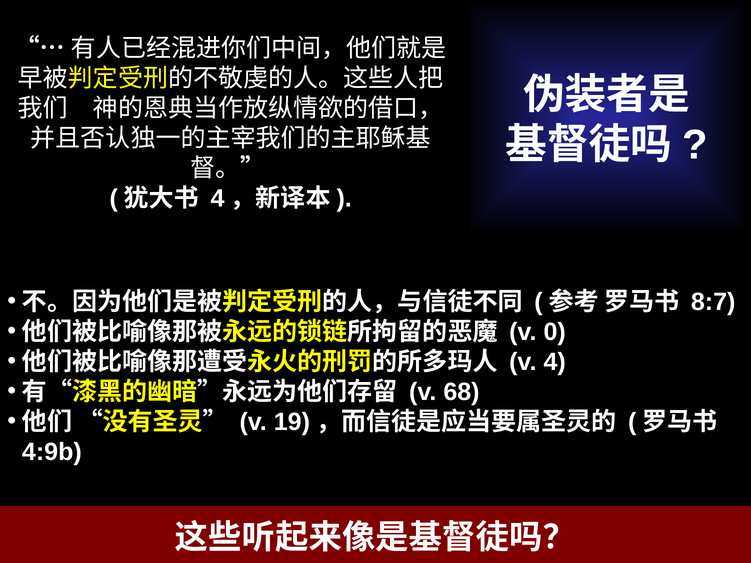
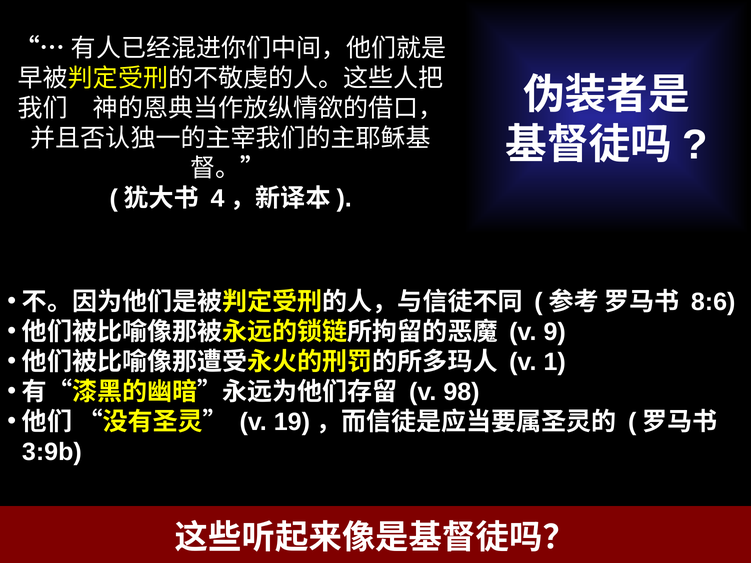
8:7: 8:7 -> 8:6
0: 0 -> 9
4: 4 -> 1
68: 68 -> 98
4:9b: 4:9b -> 3:9b
